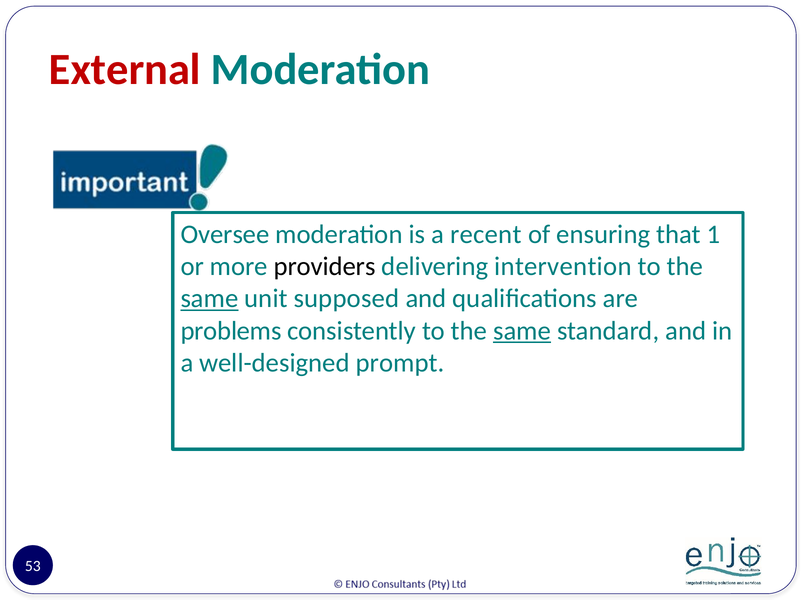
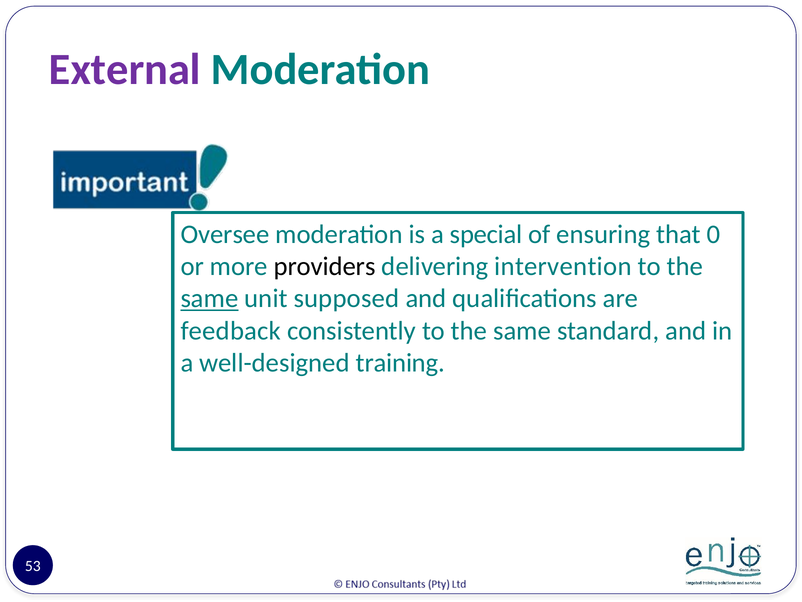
External colour: red -> purple
recent: recent -> special
1: 1 -> 0
problems: problems -> feedback
same at (522, 330) underline: present -> none
prompt: prompt -> training
